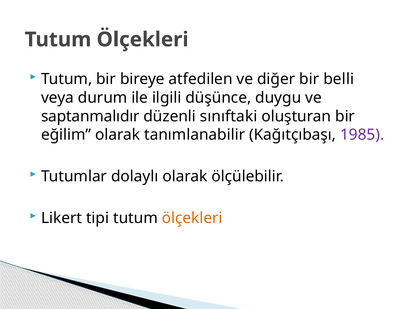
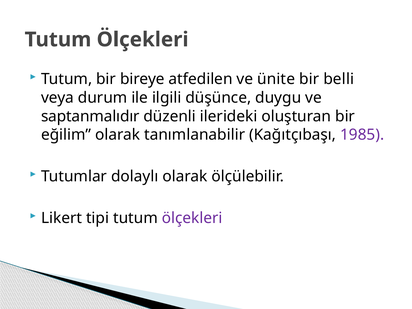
diğer: diğer -> ünite
sınıftaki: sınıftaki -> ilerideki
ölçekleri at (192, 218) colour: orange -> purple
